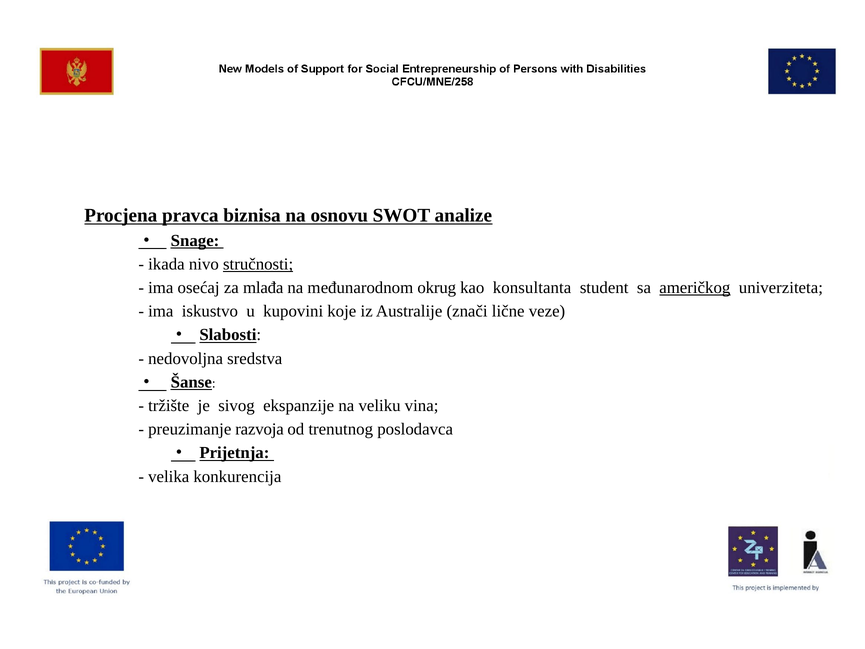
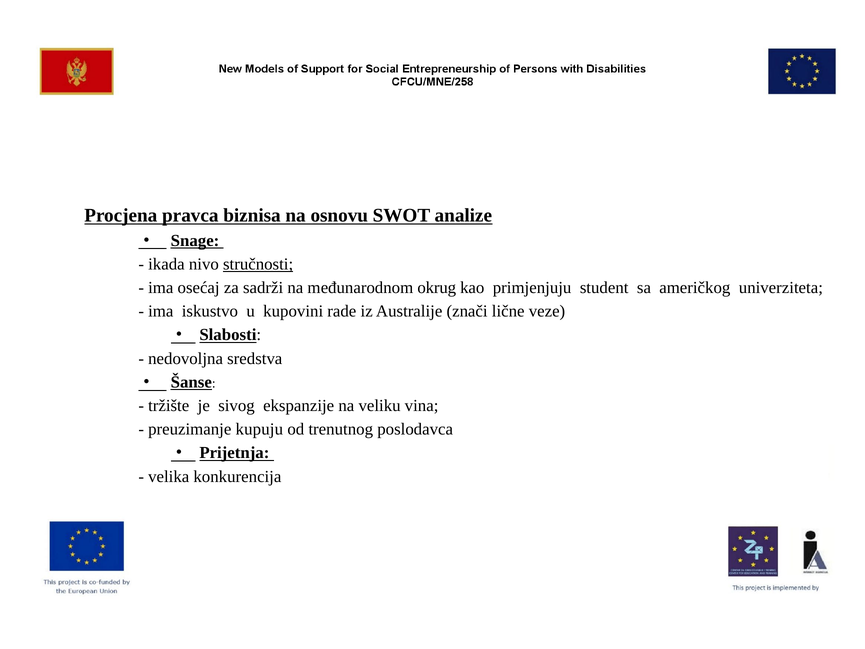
mlađa: mlađa -> sadrži
konsultanta: konsultanta -> primjenjuju
američkog underline: present -> none
koje: koje -> rade
razvoja: razvoja -> kupuju
